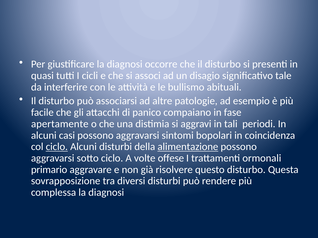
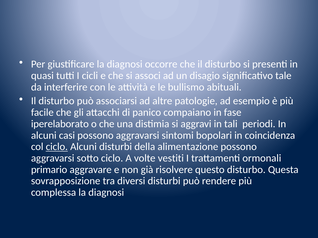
apertamente: apertamente -> iperelaborato
alimentazione underline: present -> none
offese: offese -> vestiti
